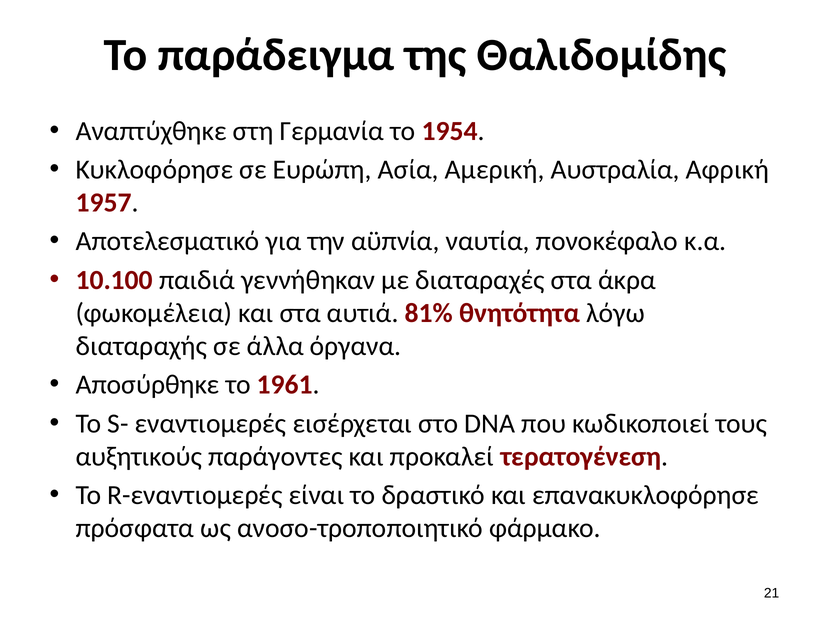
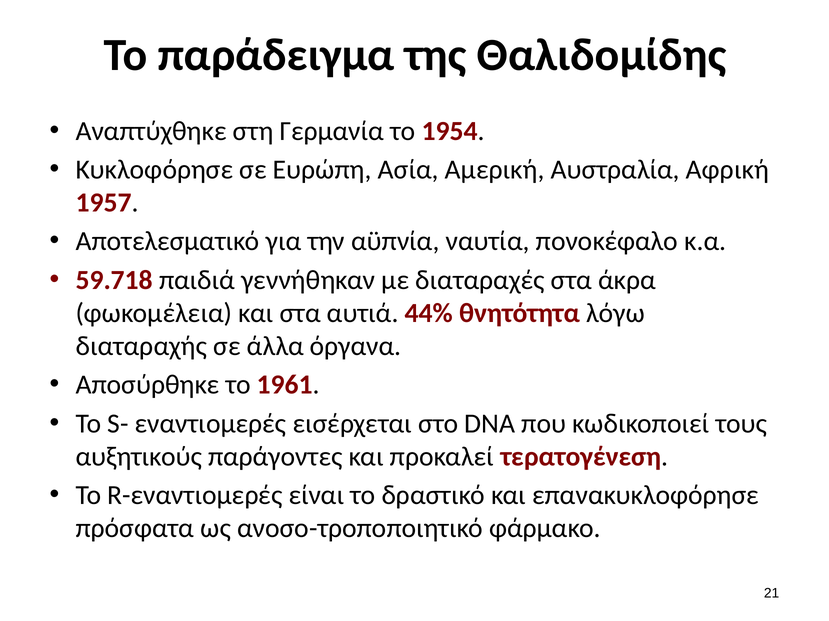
10.100: 10.100 -> 59.718
81%: 81% -> 44%
